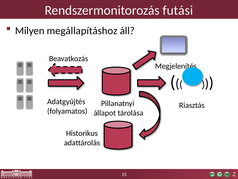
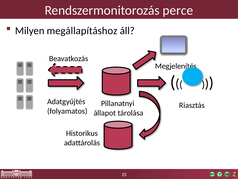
futási: futási -> perce
